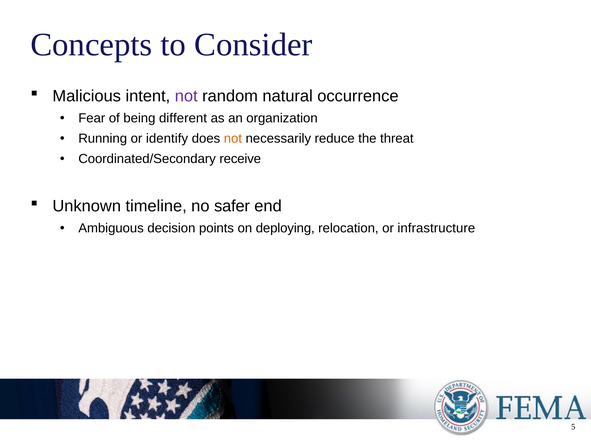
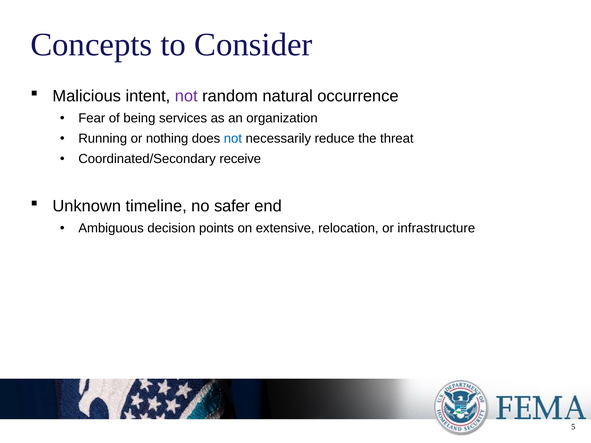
different: different -> services
identify: identify -> nothing
not at (233, 139) colour: orange -> blue
deploying: deploying -> extensive
